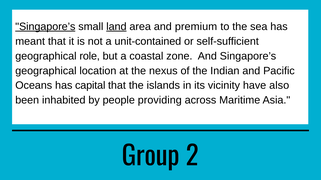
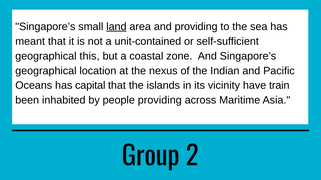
Singapore’s at (45, 27) underline: present -> none
and premium: premium -> providing
role: role -> this
also: also -> train
